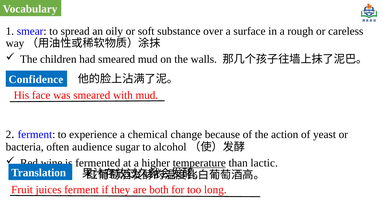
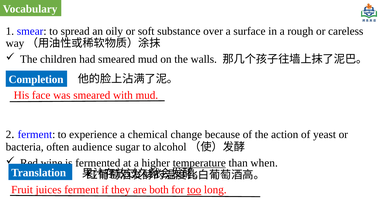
Confidence: Confidence -> Completion
lactic: lactic -> when
too underline: none -> present
